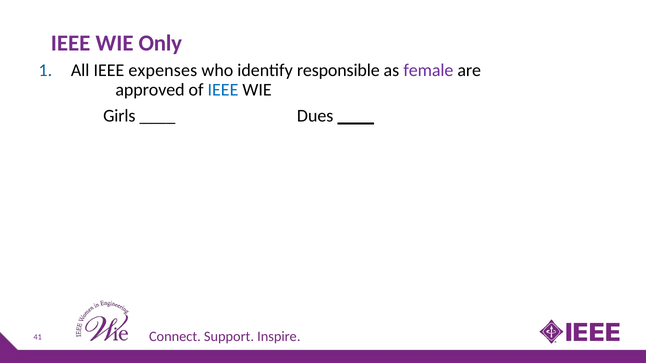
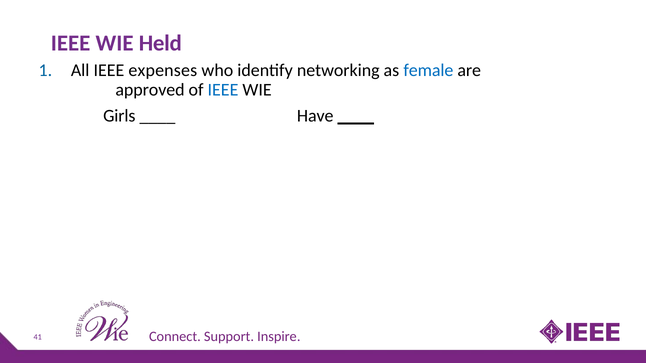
Only: Only -> Held
responsible: responsible -> networking
female colour: purple -> blue
Dues: Dues -> Have
